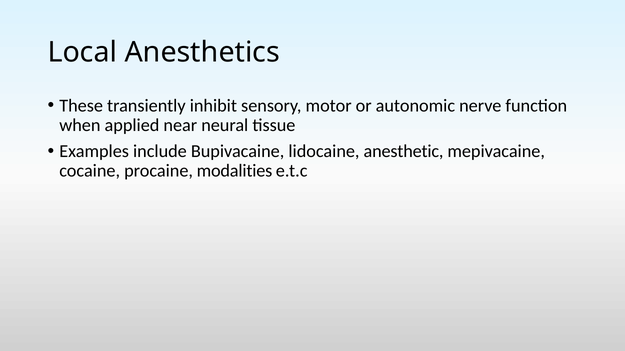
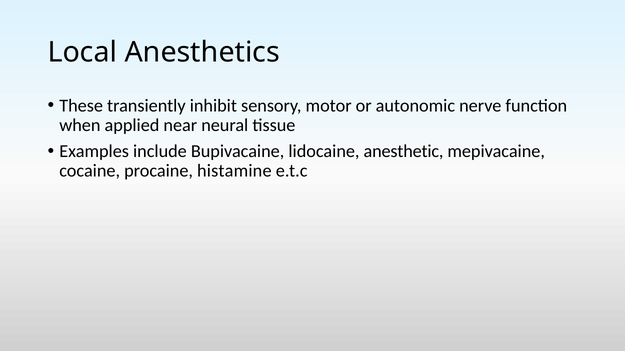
modalities: modalities -> histamine
